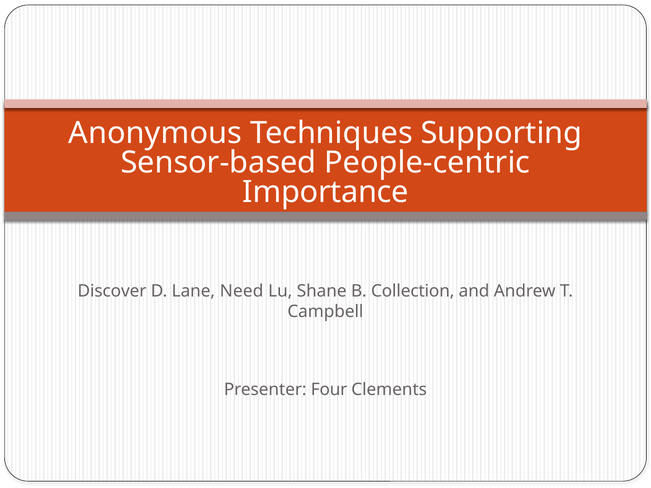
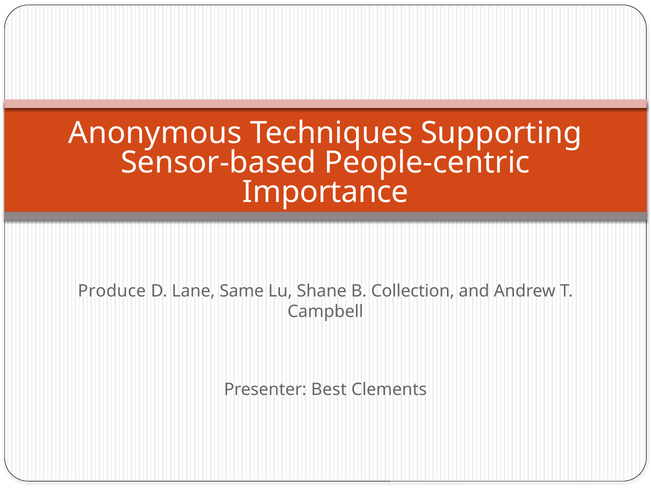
Discover: Discover -> Produce
Need: Need -> Same
Four: Four -> Best
